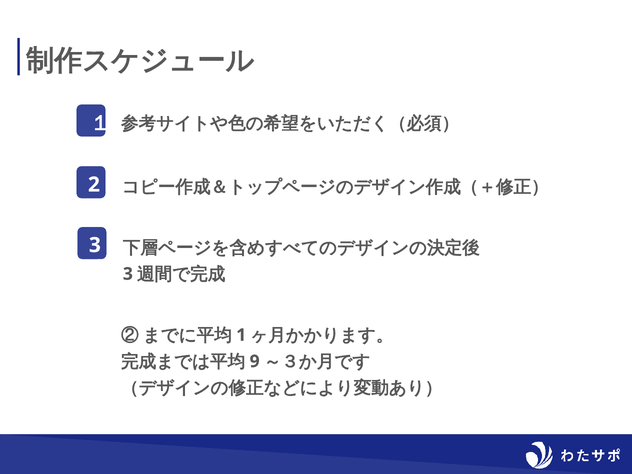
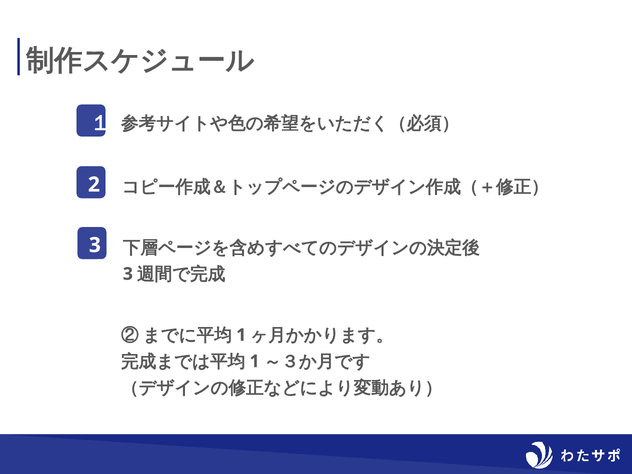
9 at (255, 361): 9 -> 1
